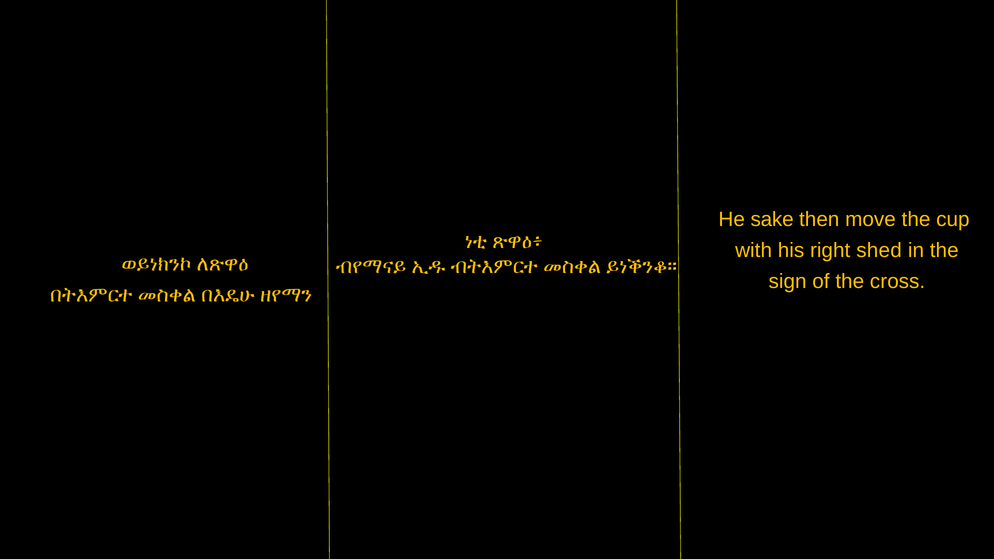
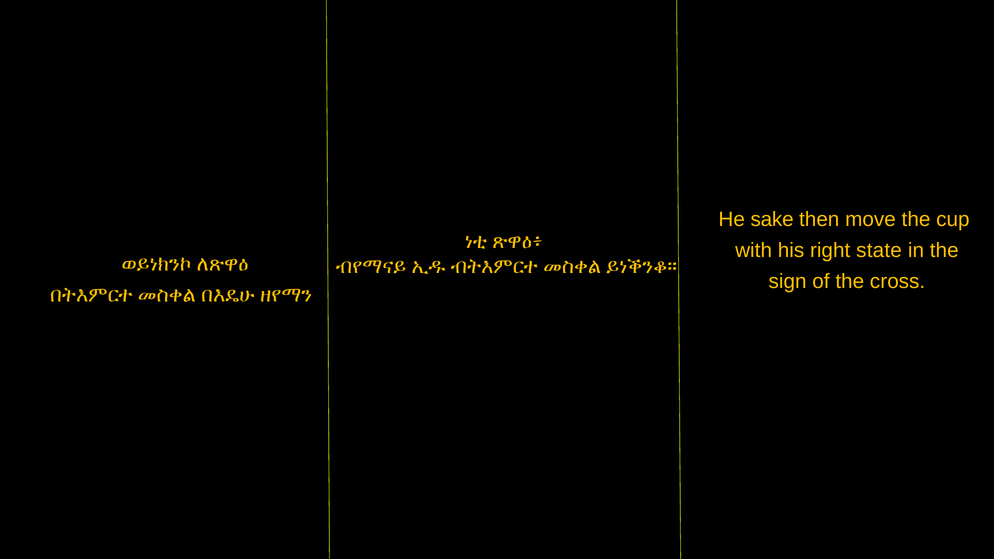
shed: shed -> state
